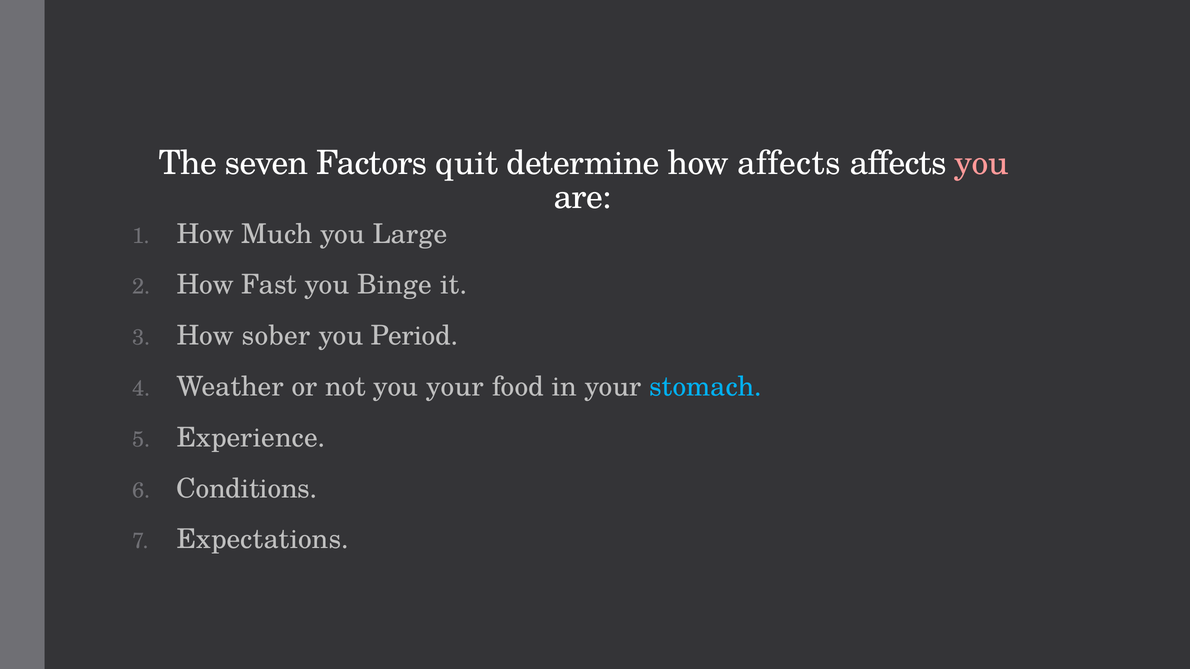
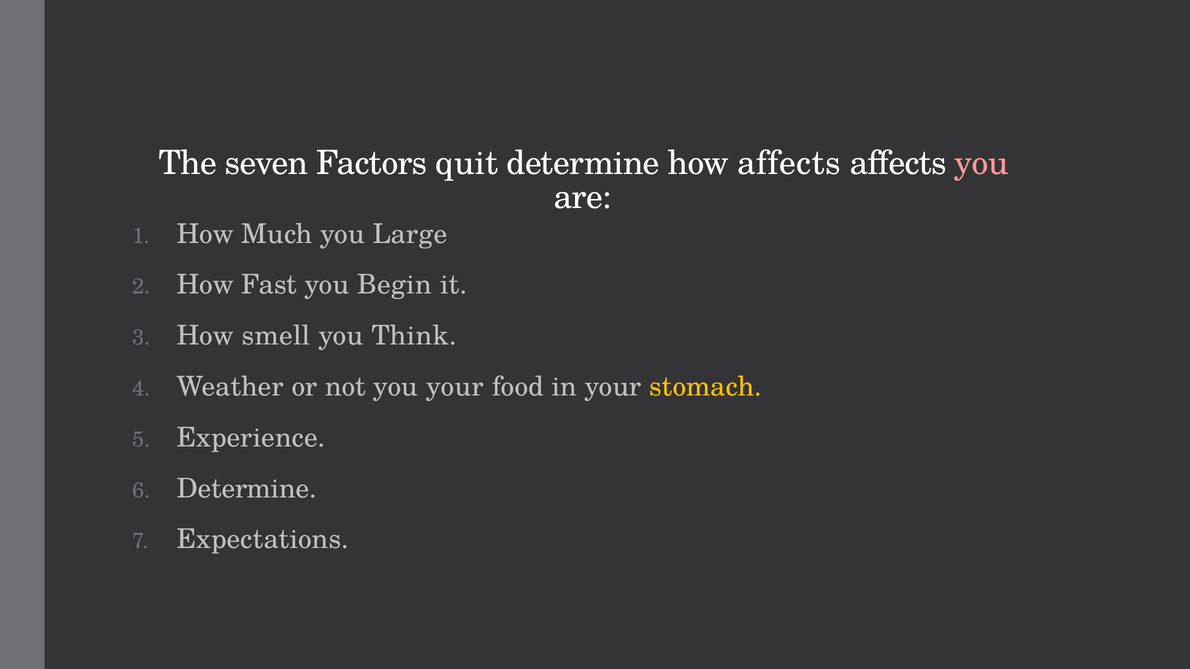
Binge: Binge -> Begin
sober: sober -> smell
Period: Period -> Think
stomach colour: light blue -> yellow
Conditions at (247, 489): Conditions -> Determine
